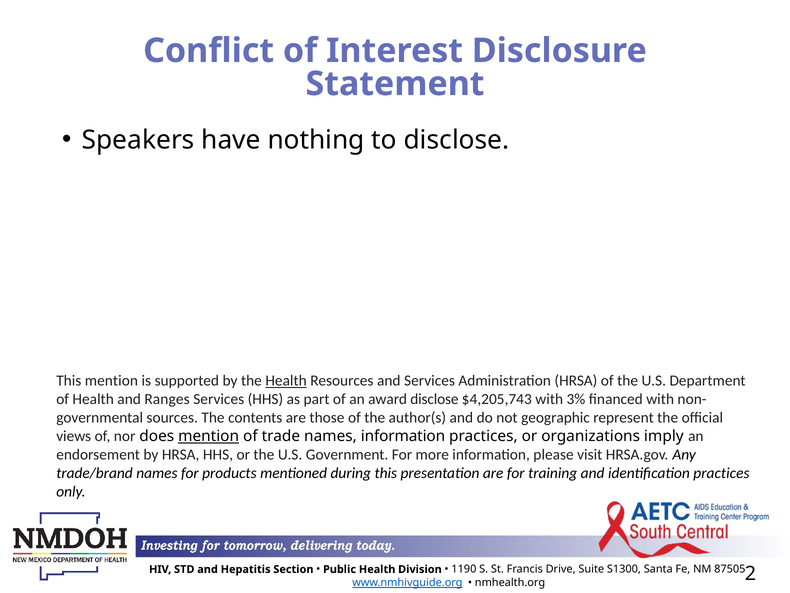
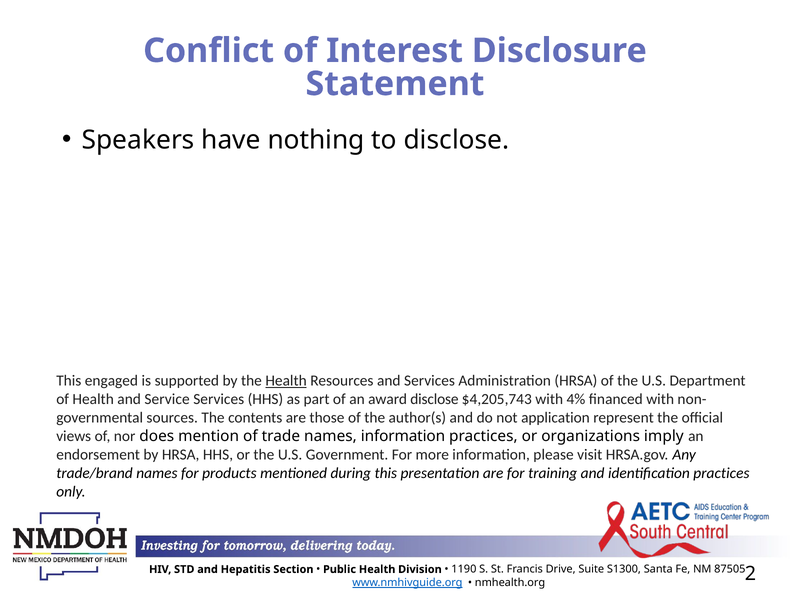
This mention: mention -> engaged
Ranges: Ranges -> Service
3%: 3% -> 4%
geographic: geographic -> application
mention at (209, 436) underline: present -> none
